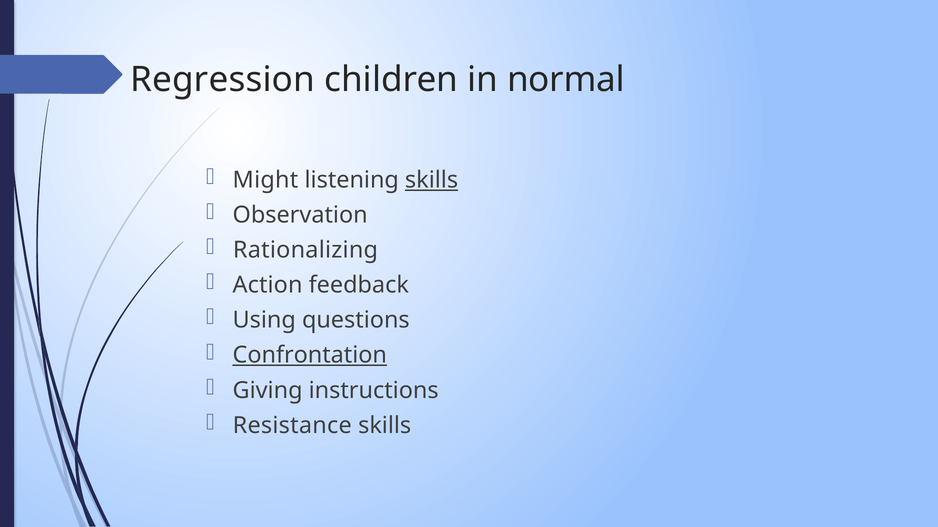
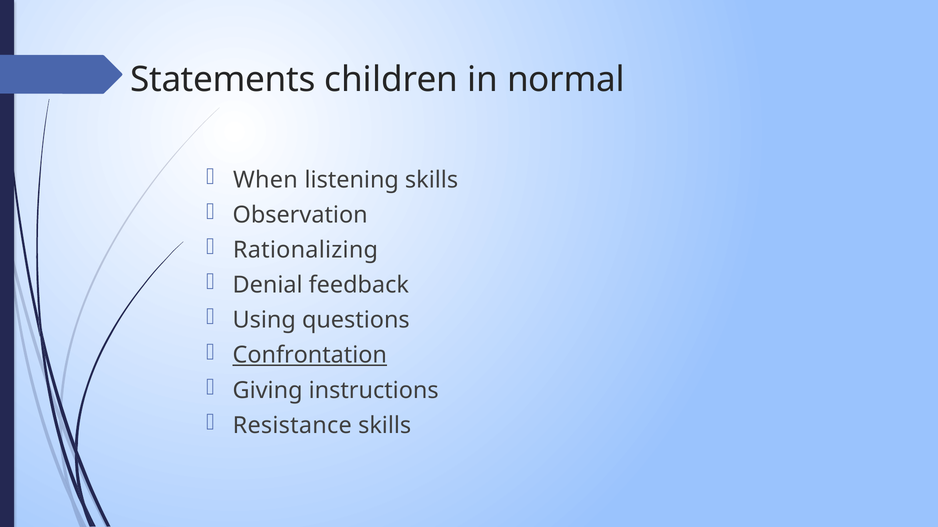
Regression: Regression -> Statements
Might: Might -> When
skills at (432, 180) underline: present -> none
Action: Action -> Denial
